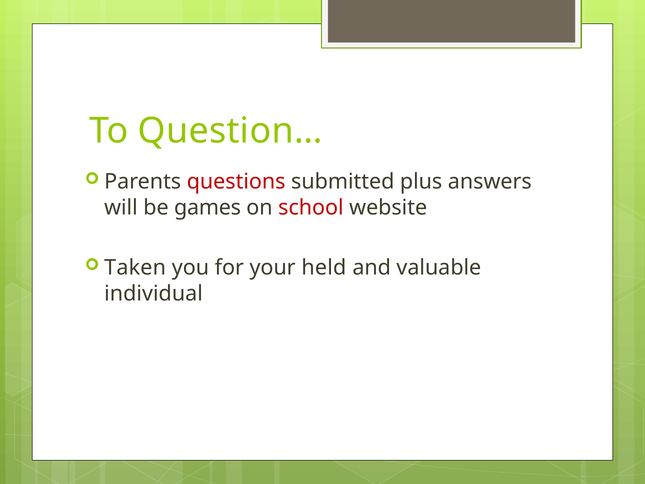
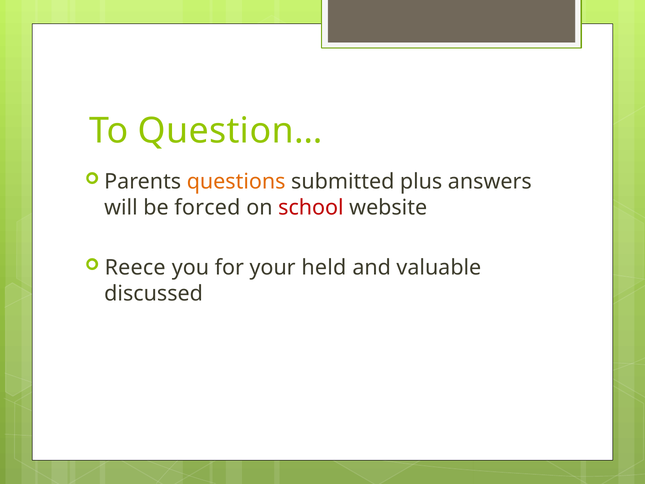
questions colour: red -> orange
games: games -> forced
Taken: Taken -> Reece
individual: individual -> discussed
